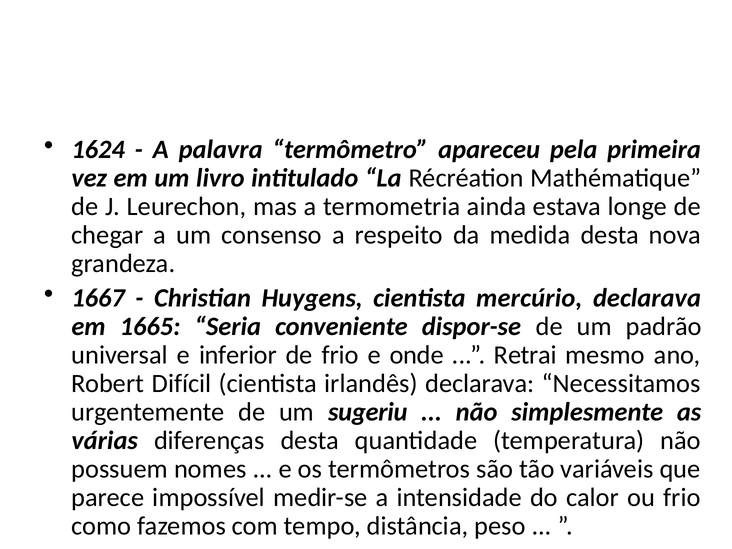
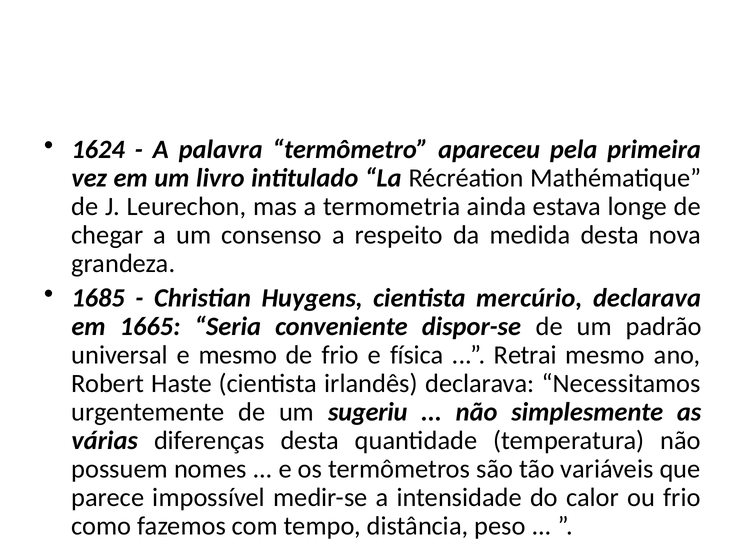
1667: 1667 -> 1685
e inferior: inferior -> mesmo
onde: onde -> física
Difícil: Difícil -> Haste
